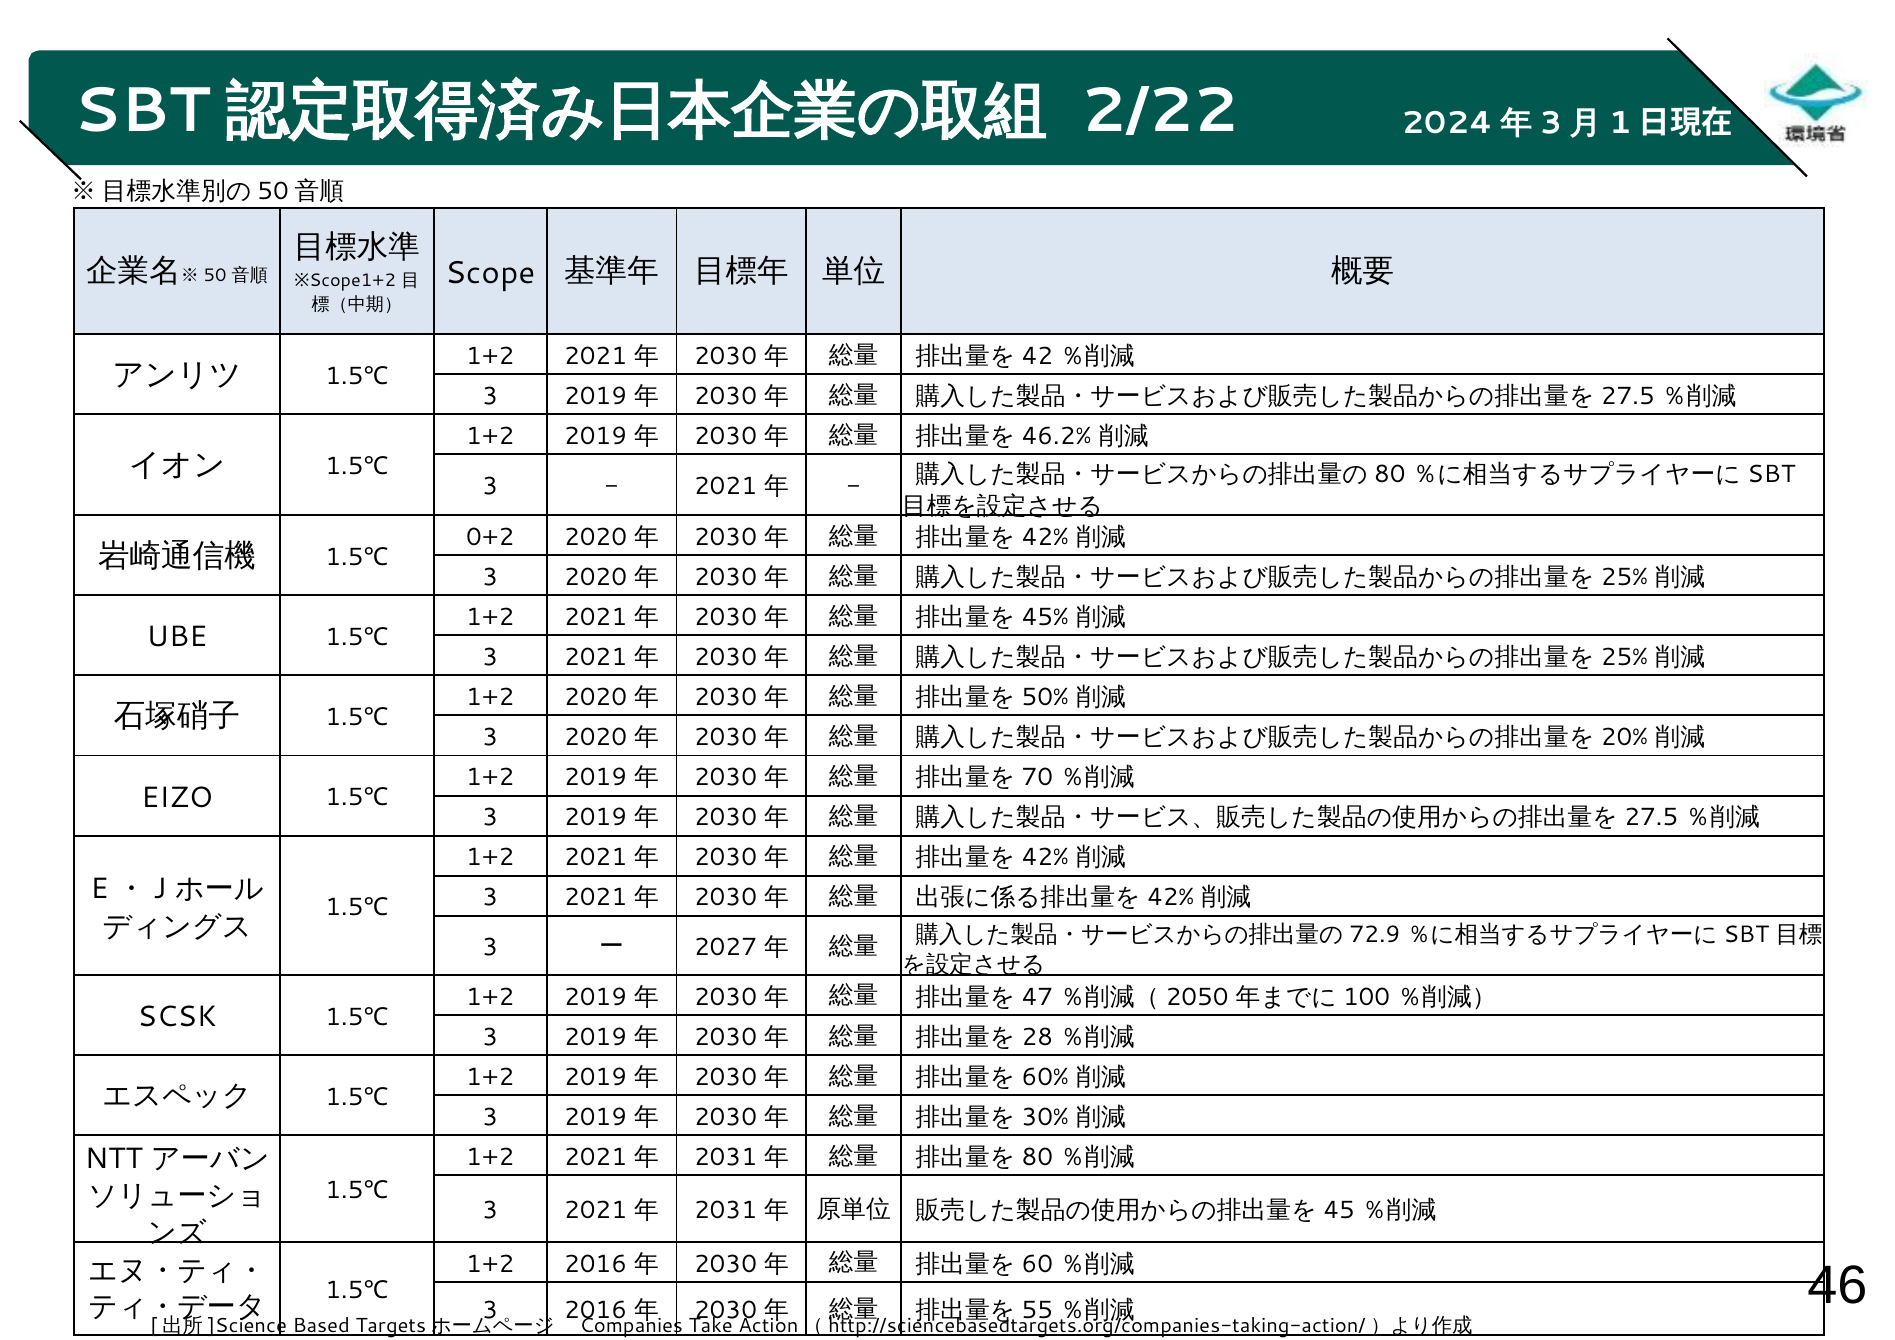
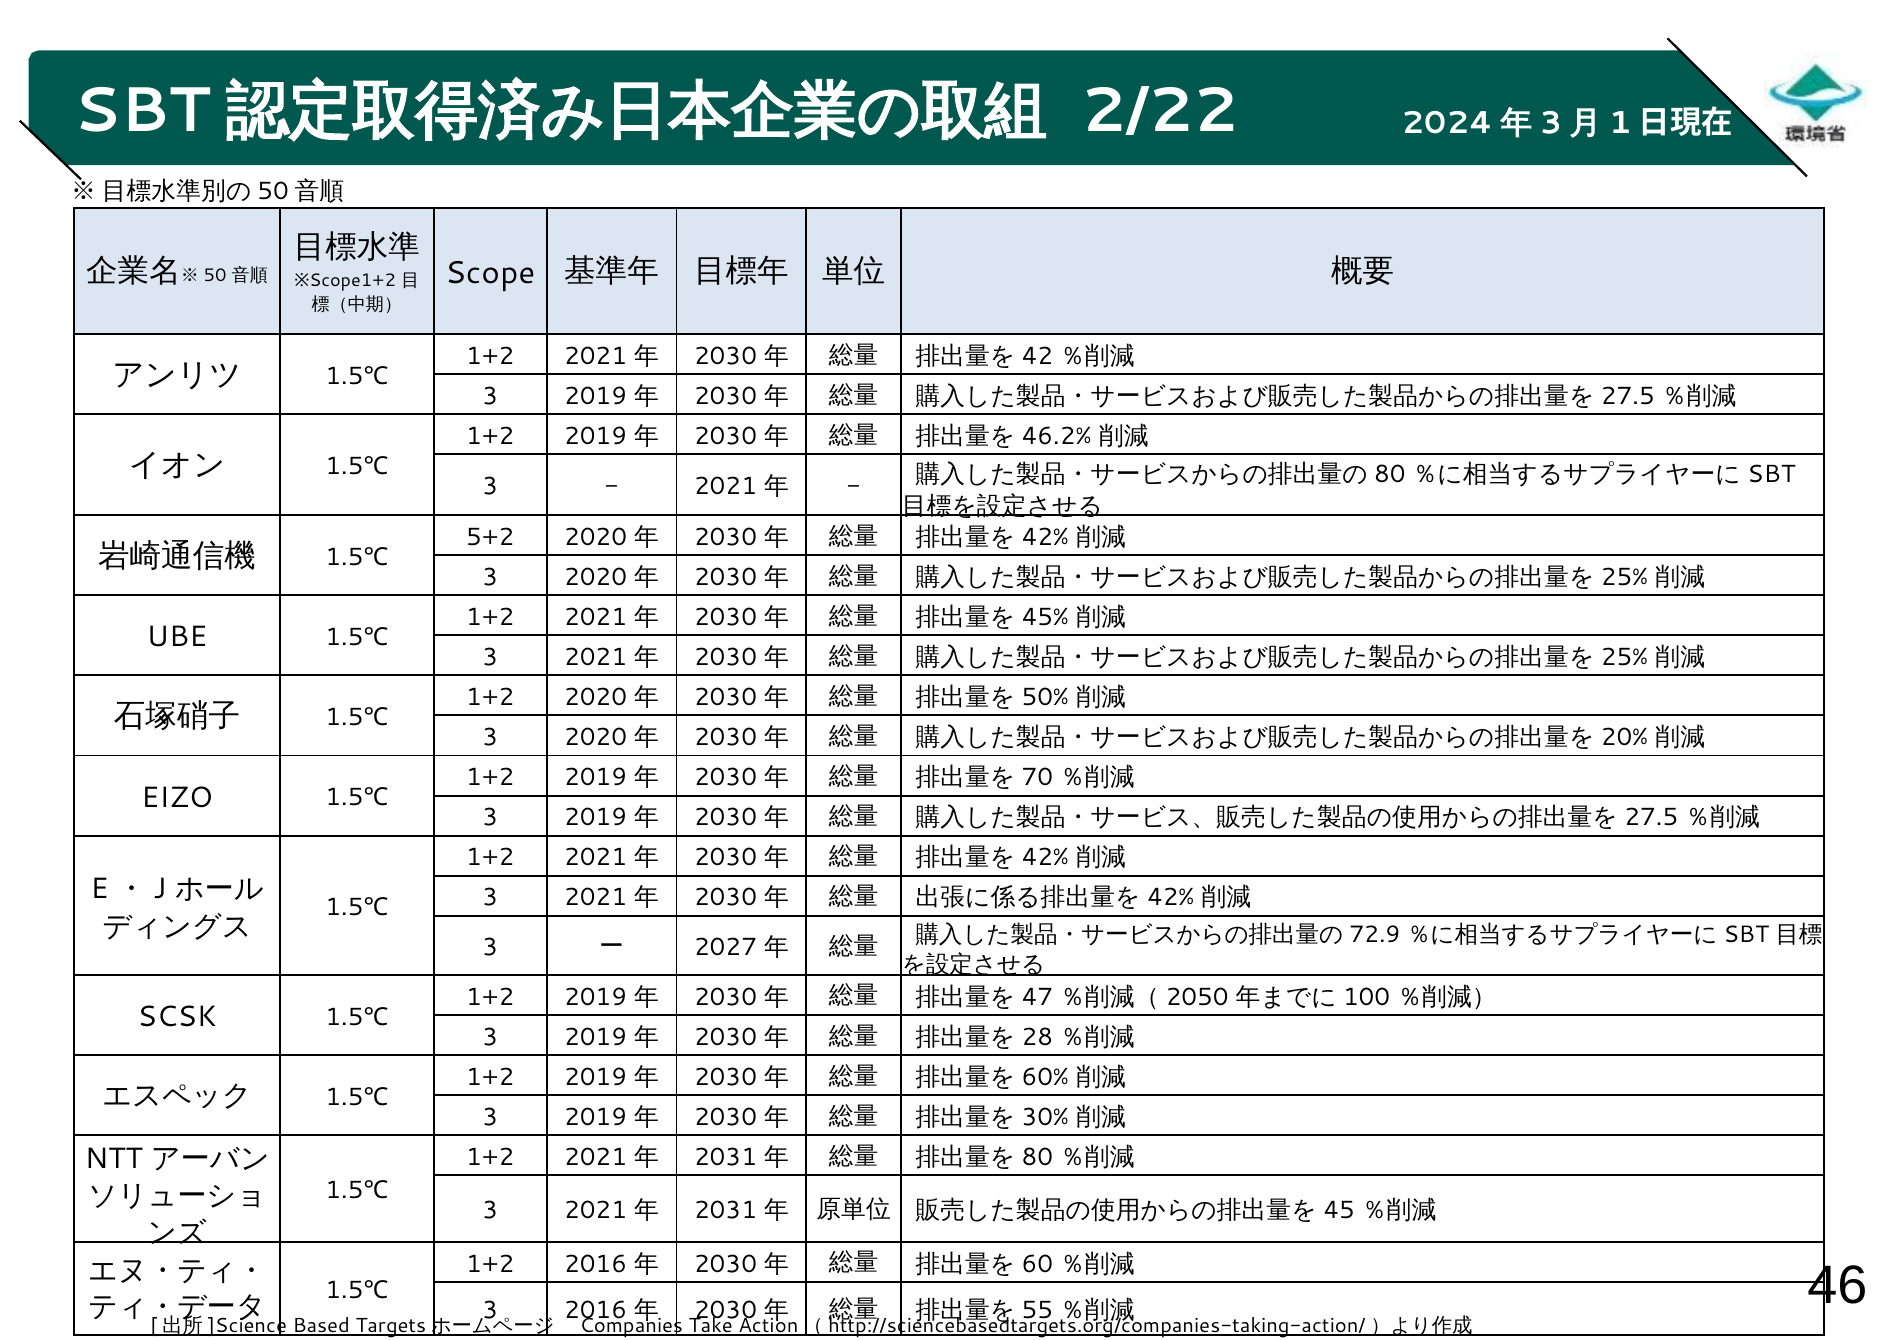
0+2: 0+2 -> 5+2
